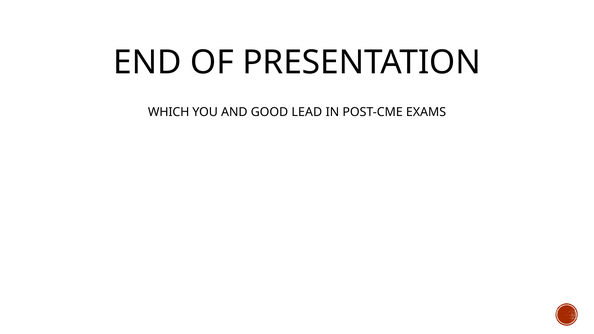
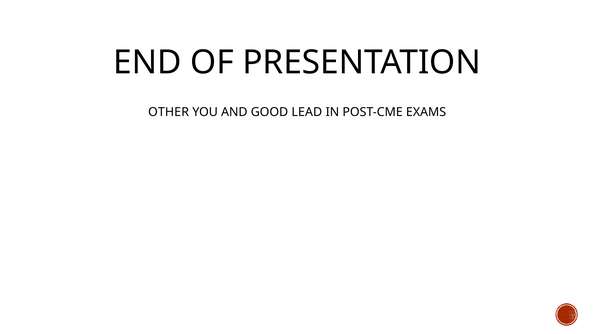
WHICH: WHICH -> OTHER
